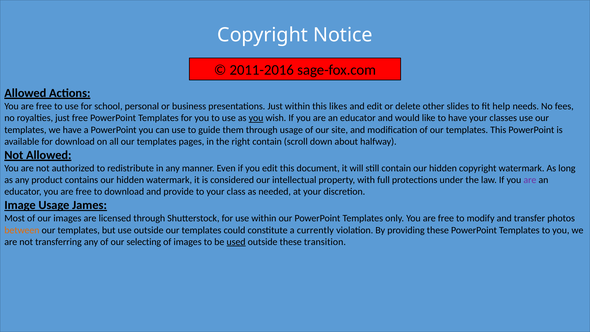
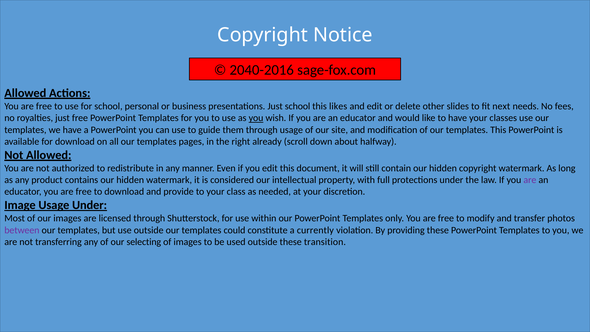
2011-2016: 2011-2016 -> 2040-2016
Just within: within -> school
help: help -> next
right contain: contain -> already
Usage James: James -> Under
between colour: orange -> purple
used underline: present -> none
